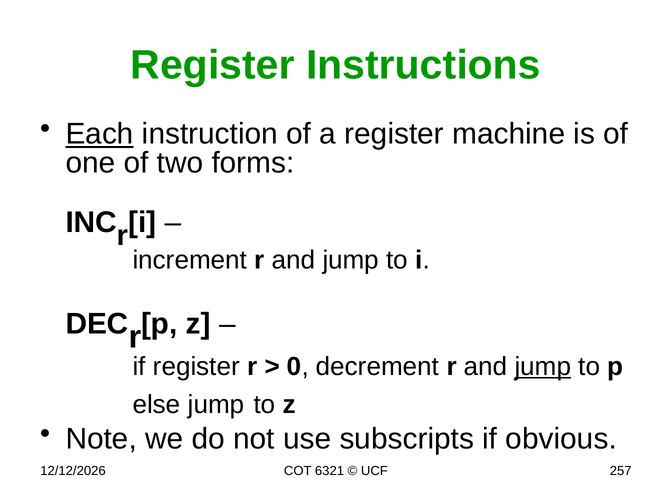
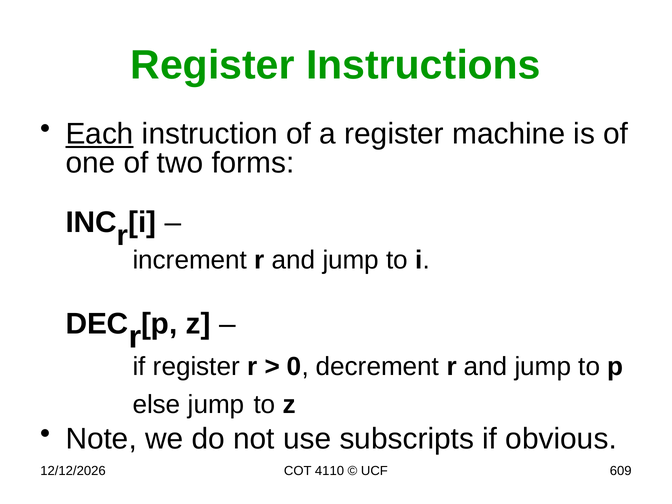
jump at (543, 366) underline: present -> none
6321: 6321 -> 4110
257: 257 -> 609
